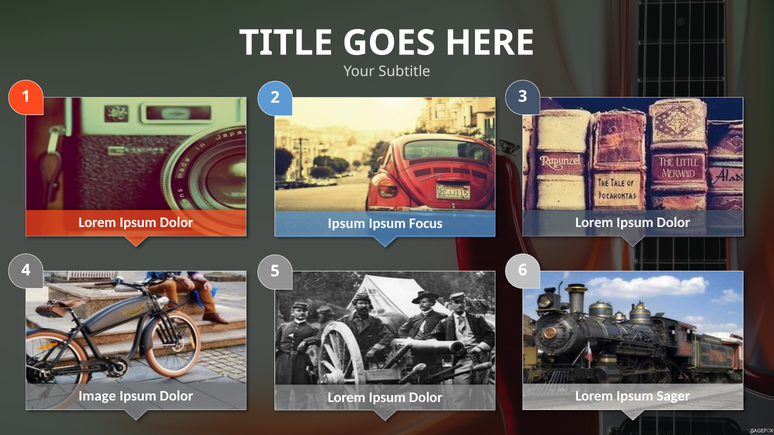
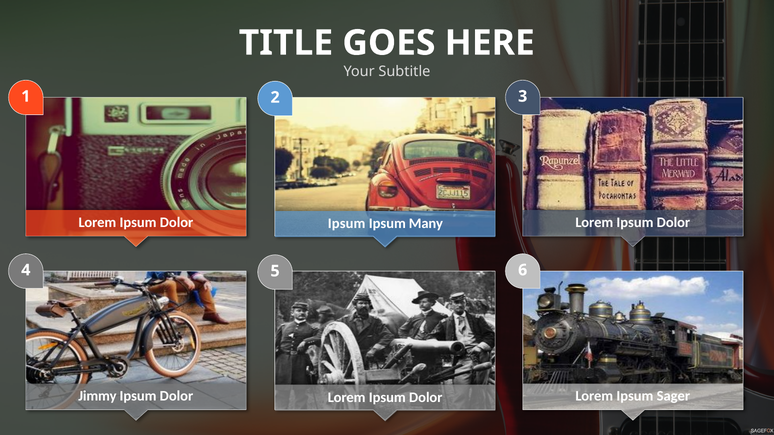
Focus: Focus -> Many
Image: Image -> Jimmy
